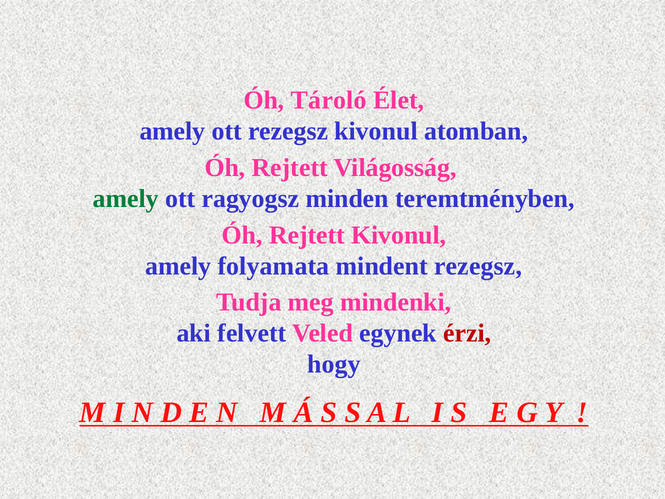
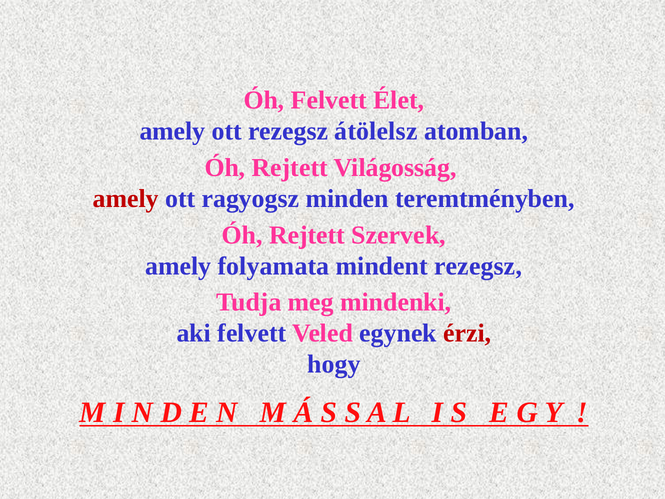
Óh Tároló: Tároló -> Felvett
rezegsz kivonul: kivonul -> átölelsz
amely at (126, 199) colour: green -> red
Rejtett Kivonul: Kivonul -> Szervek
